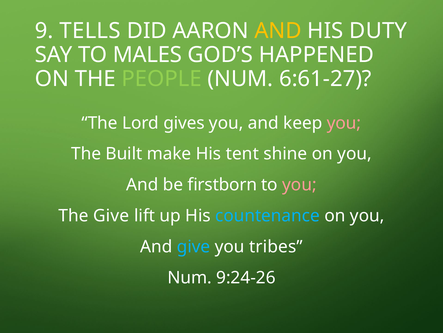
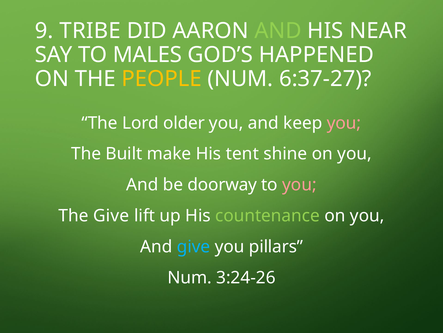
TELLS: TELLS -> TRIBE
AND at (278, 31) colour: yellow -> light green
DUTY: DUTY -> NEAR
PEOPLE colour: light green -> yellow
6:61-27: 6:61-27 -> 6:37-27
gives: gives -> older
firstborn: firstborn -> doorway
countenance colour: light blue -> light green
tribes: tribes -> pillars
9:24-26: 9:24-26 -> 3:24-26
